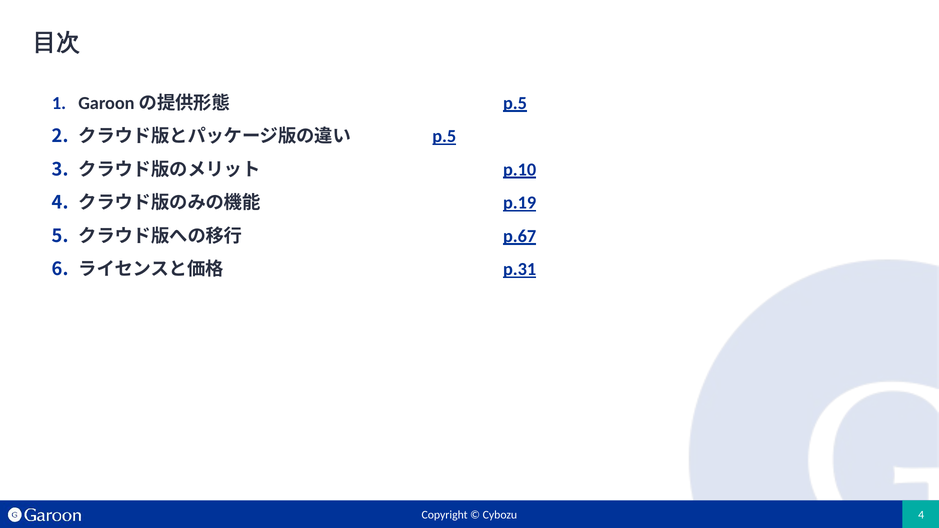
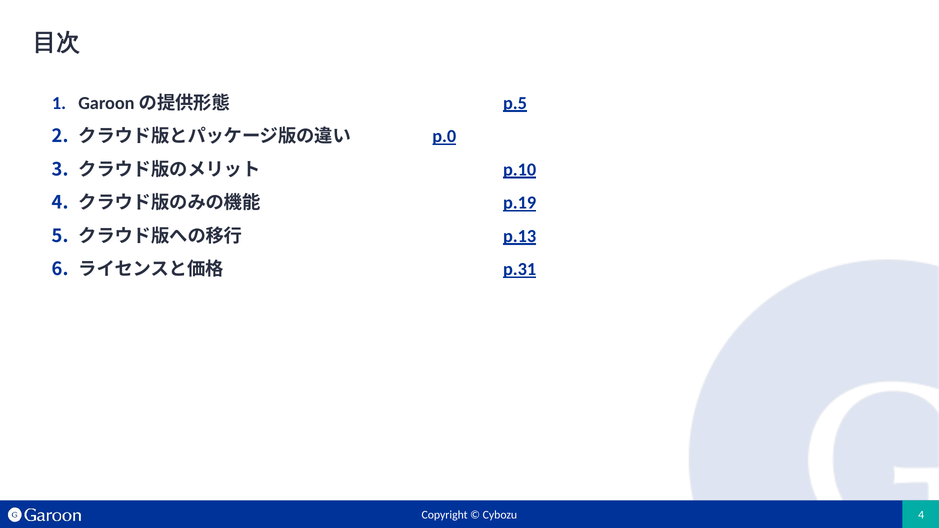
p.5 at (444, 136): p.5 -> p.0
p.67: p.67 -> p.13
